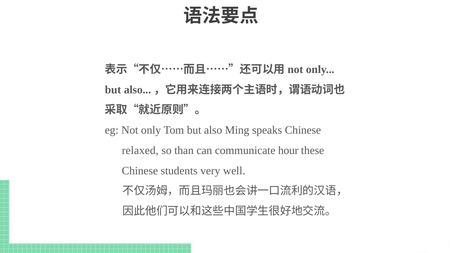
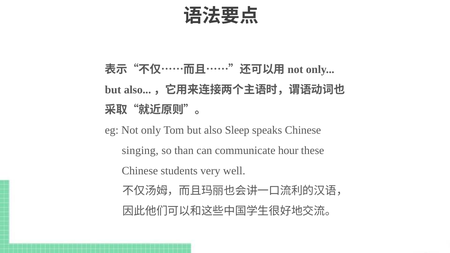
Ming: Ming -> Sleep
relaxed: relaxed -> singing
